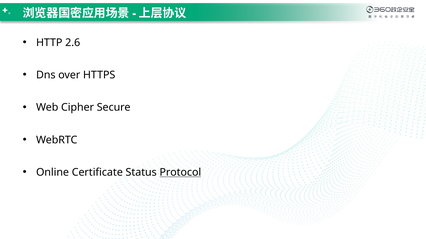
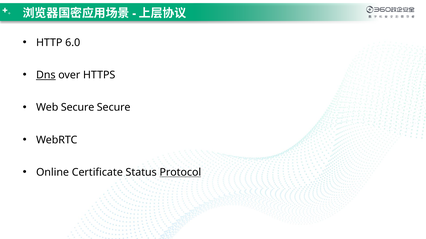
2.6: 2.6 -> 6.0
Dns underline: none -> present
Web Cipher: Cipher -> Secure
